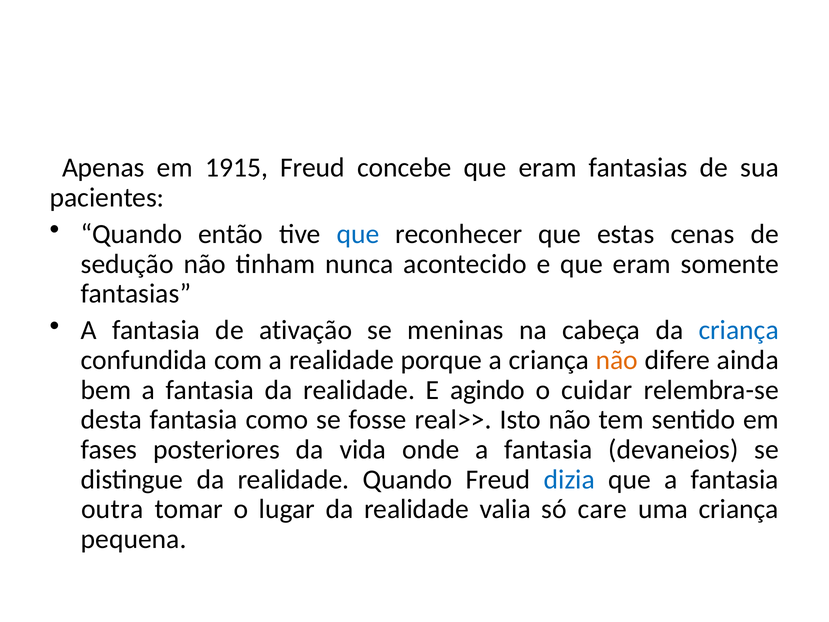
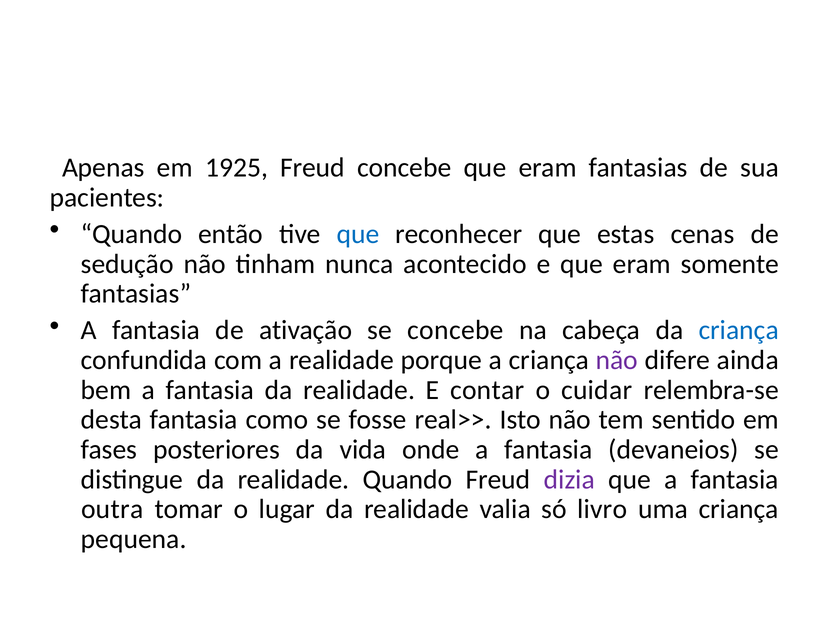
1915: 1915 -> 1925
se meninas: meninas -> concebe
não at (617, 360) colour: orange -> purple
agindo: agindo -> contar
dizia colour: blue -> purple
care: care -> livro
